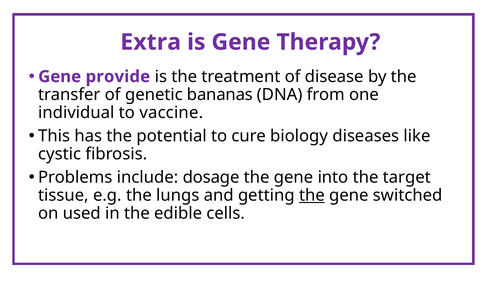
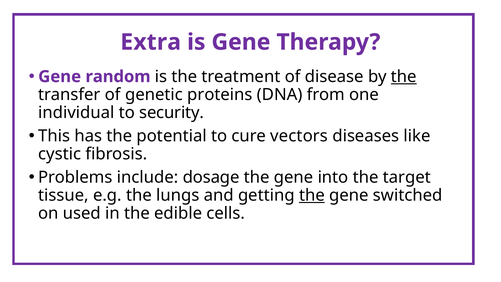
provide: provide -> random
the at (404, 77) underline: none -> present
bananas: bananas -> proteins
vaccine: vaccine -> security
biology: biology -> vectors
